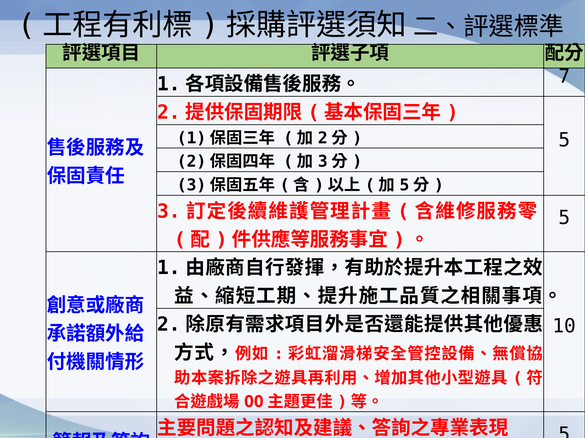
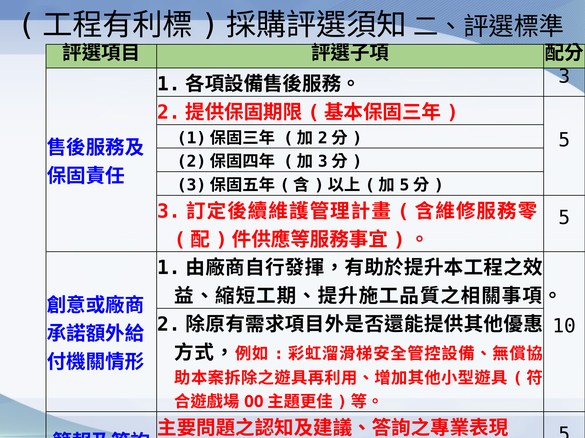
7 at (564, 77): 7 -> 3
